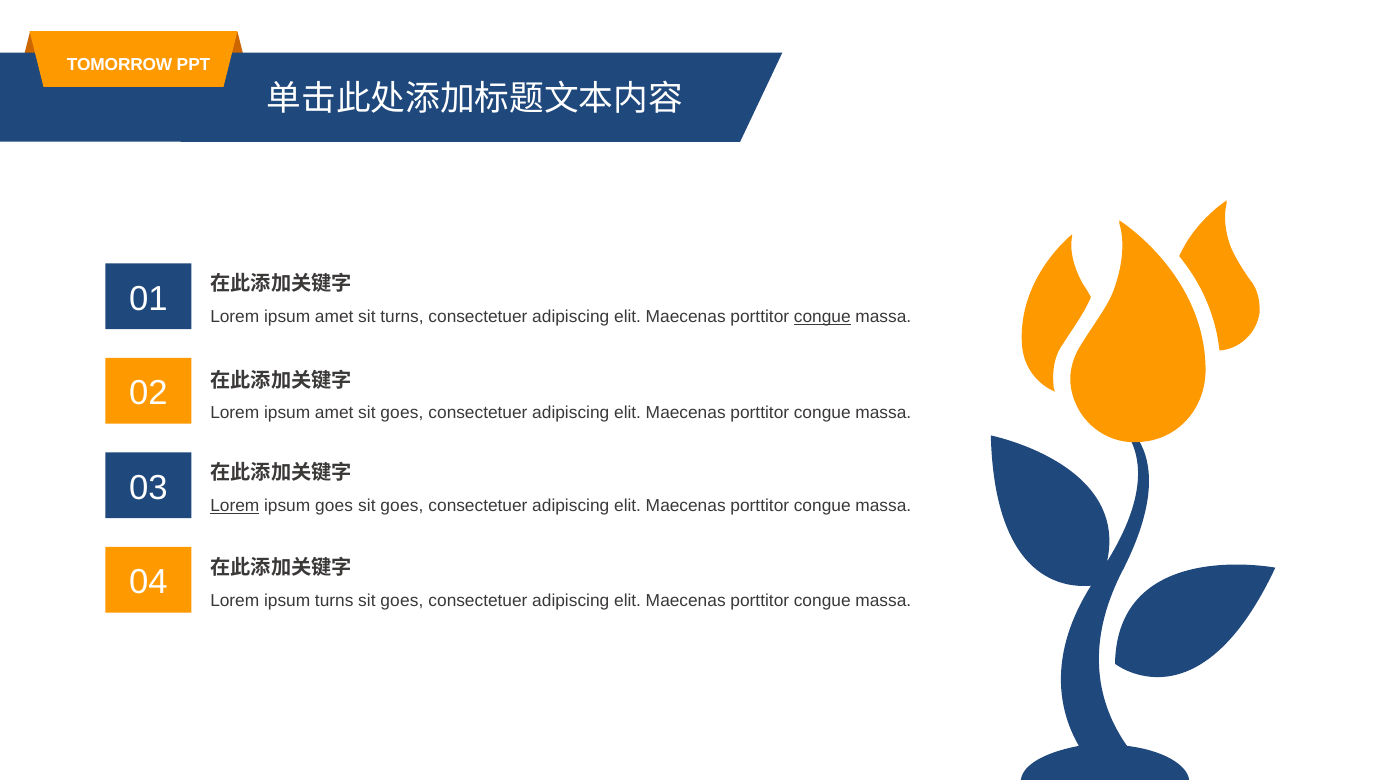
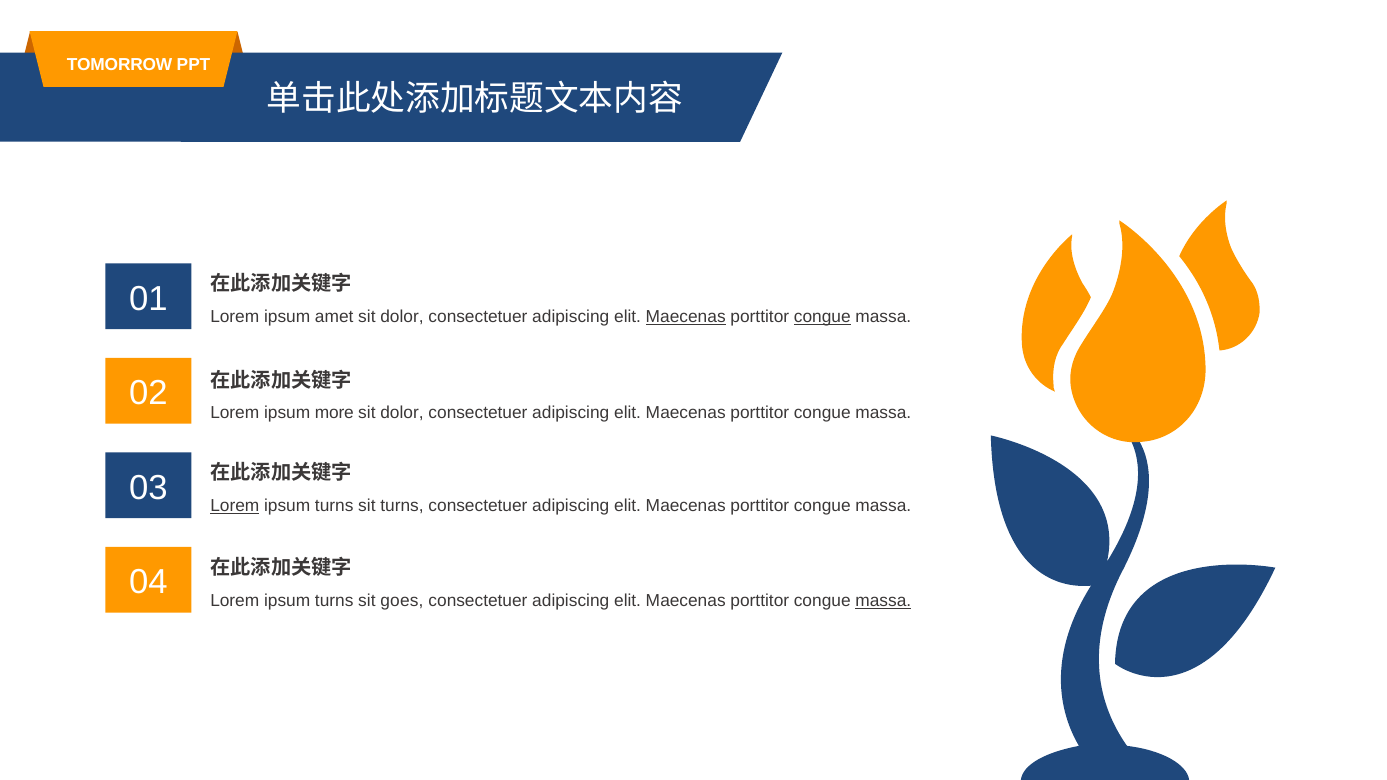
turns at (402, 317): turns -> dolor
Maecenas at (686, 317) underline: none -> present
amet at (334, 413): amet -> more
goes at (402, 413): goes -> dolor
goes at (334, 506): goes -> turns
goes at (402, 506): goes -> turns
massa at (883, 601) underline: none -> present
